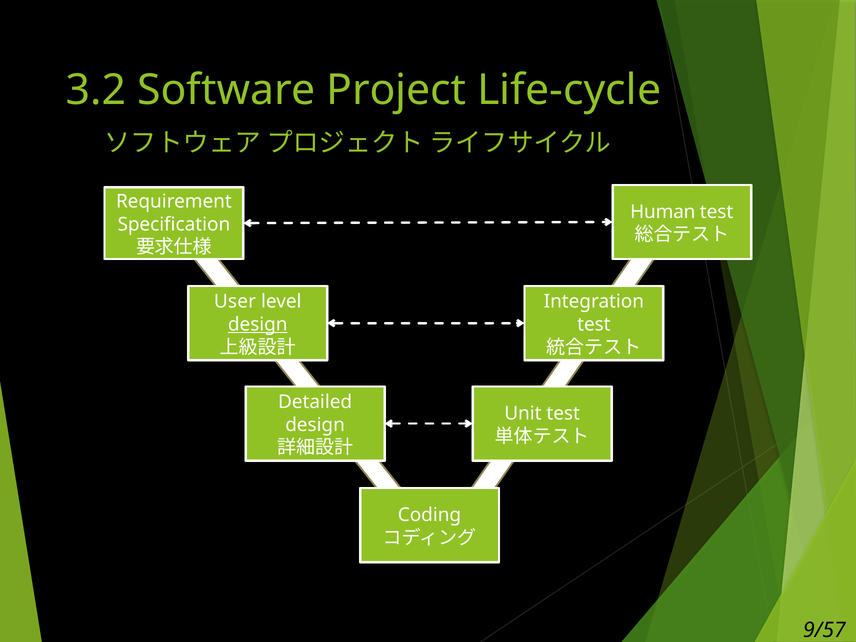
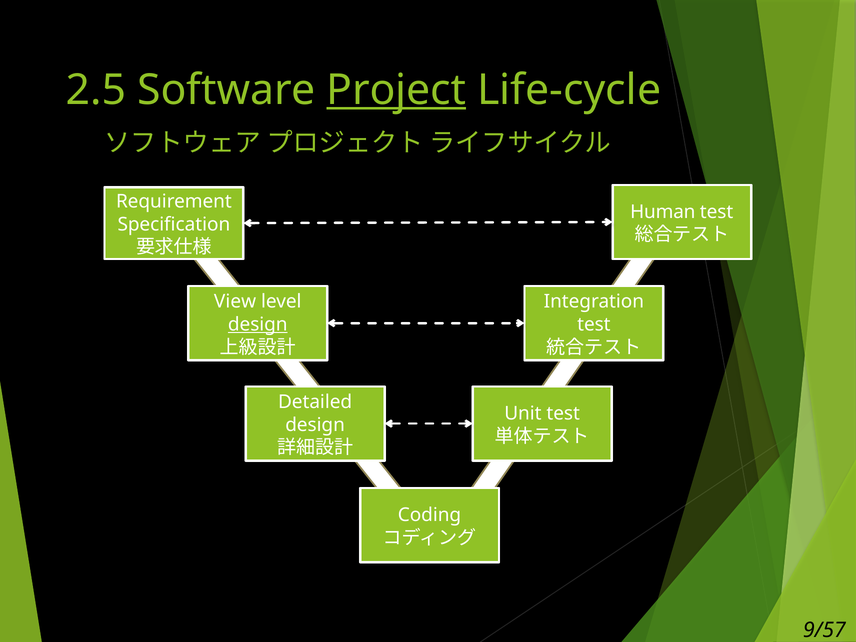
3.2: 3.2 -> 2.5
Project underline: none -> present
User: User -> View
